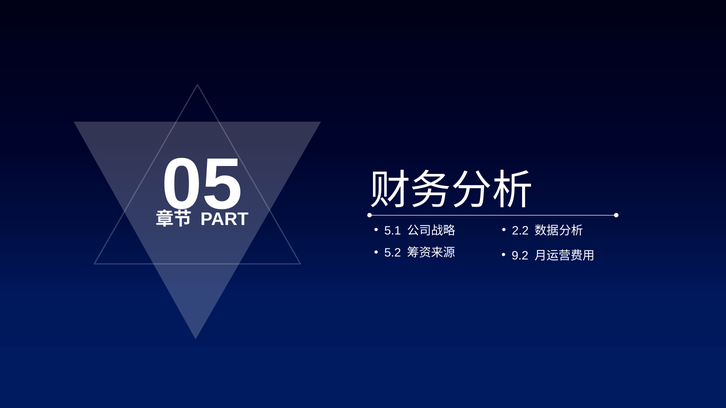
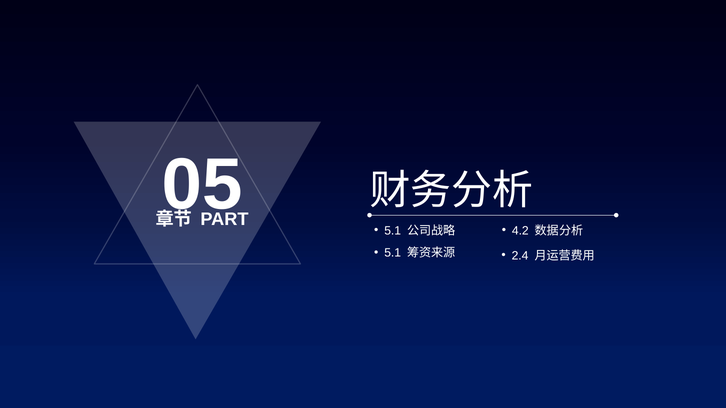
2.2: 2.2 -> 4.2
5.2 at (393, 253): 5.2 -> 5.1
9.2: 9.2 -> 2.4
